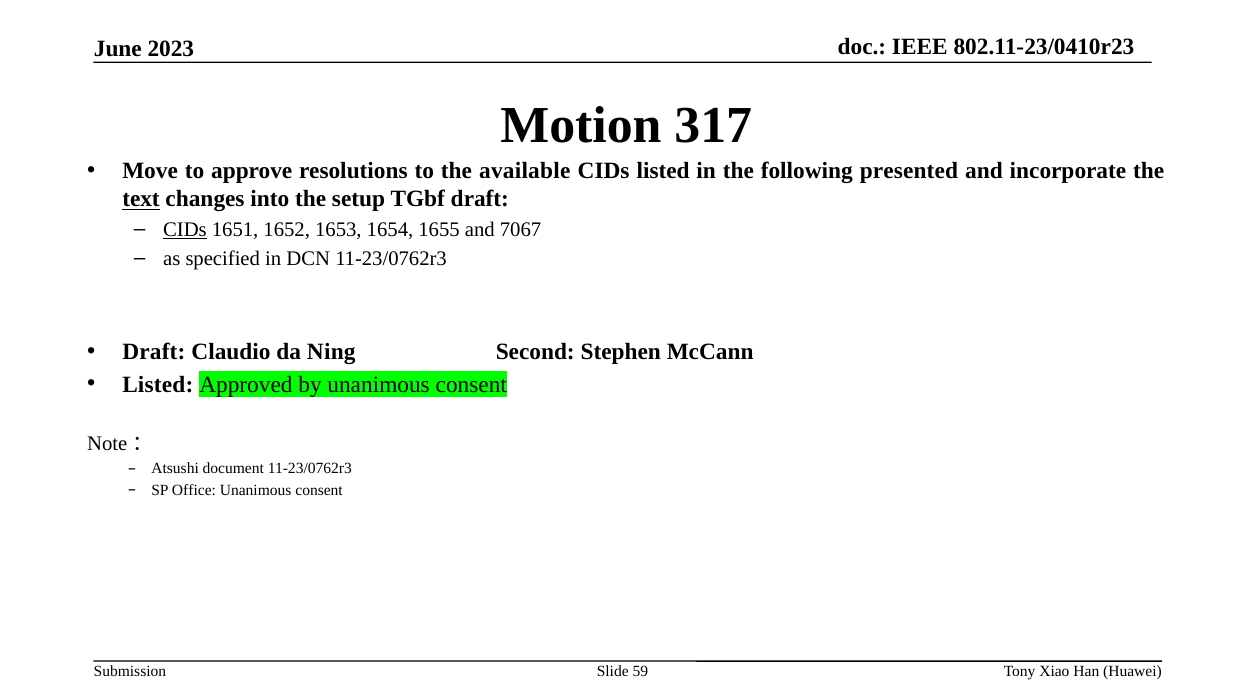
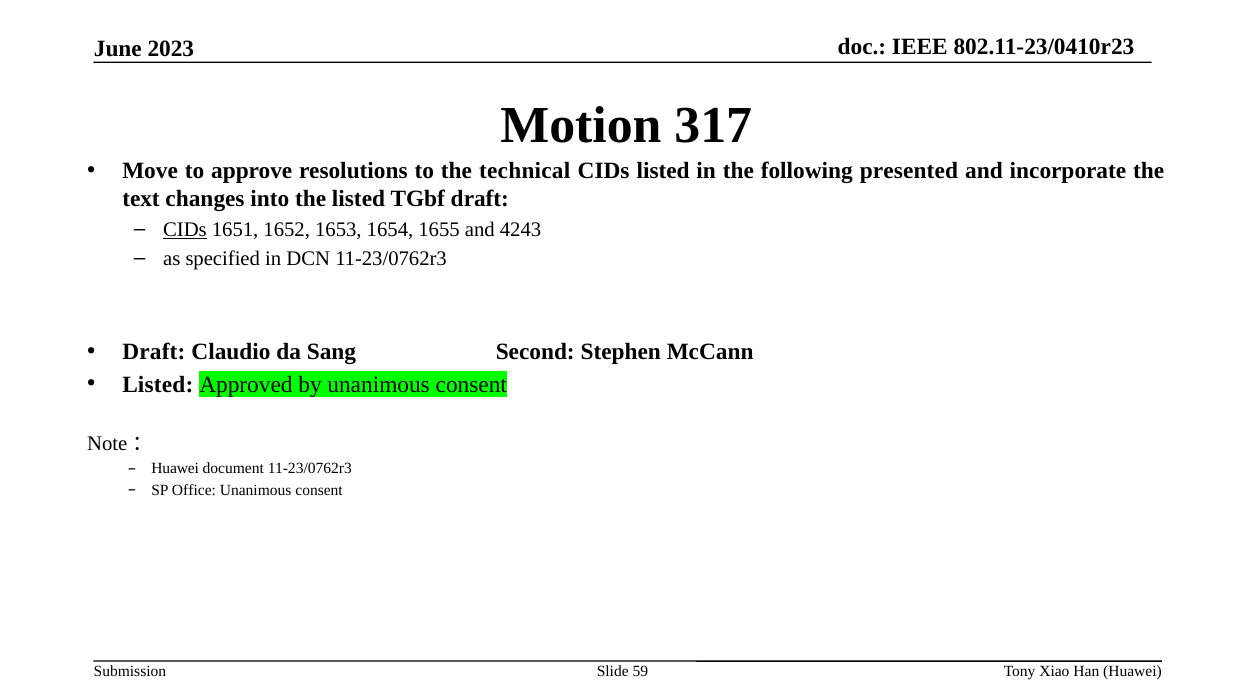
available: available -> technical
text underline: present -> none
the setup: setup -> listed
7067: 7067 -> 4243
Ning: Ning -> Sang
Atsushi at (175, 468): Atsushi -> Huawei
